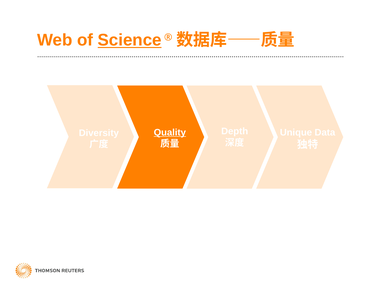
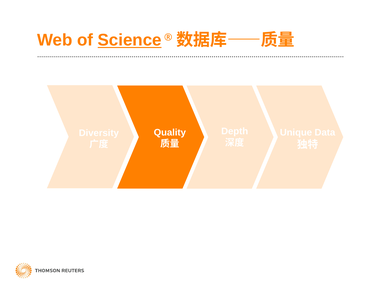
Quality underline: present -> none
